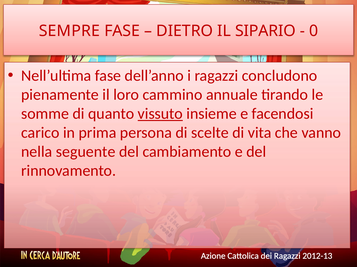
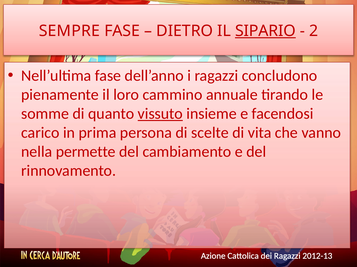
SIPARIO underline: none -> present
0: 0 -> 2
seguente: seguente -> permette
